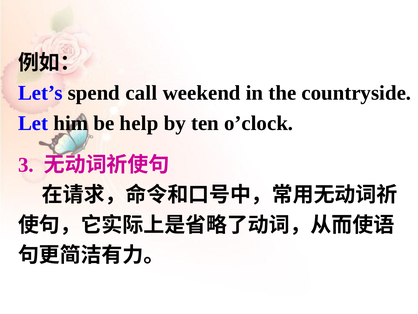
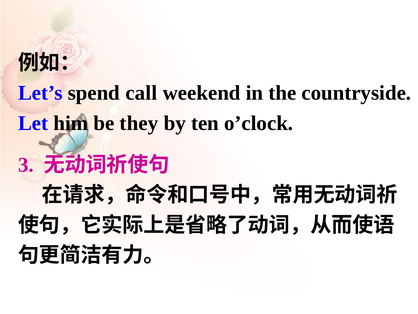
help: help -> they
